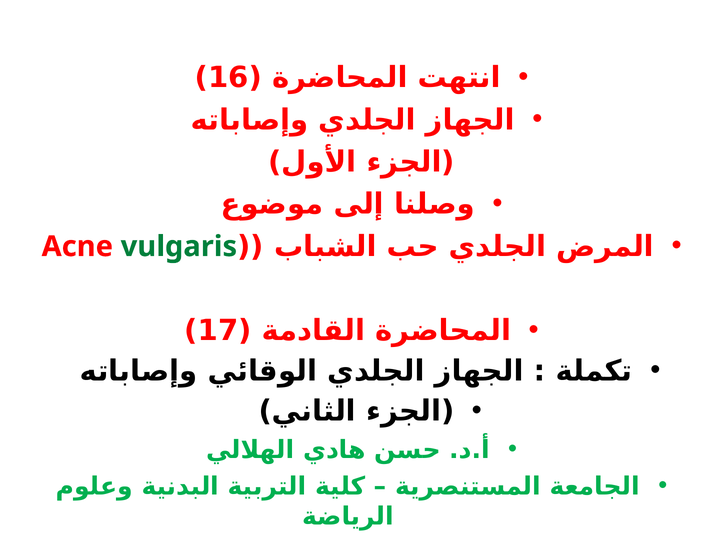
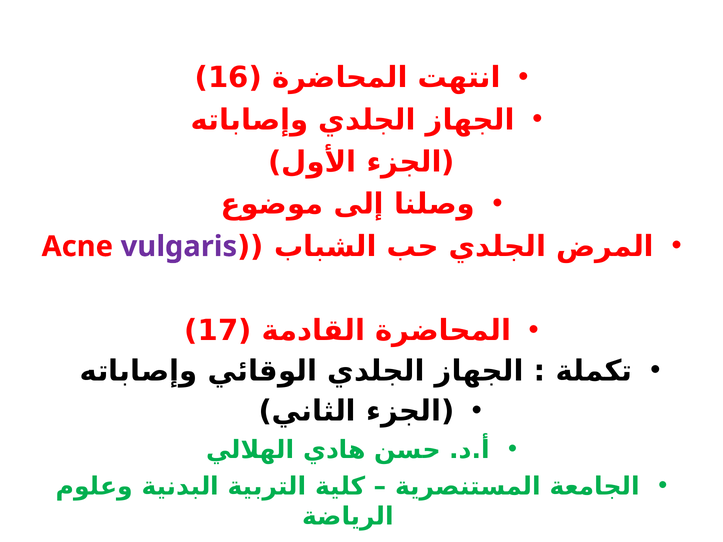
vulgaris colour: green -> purple
